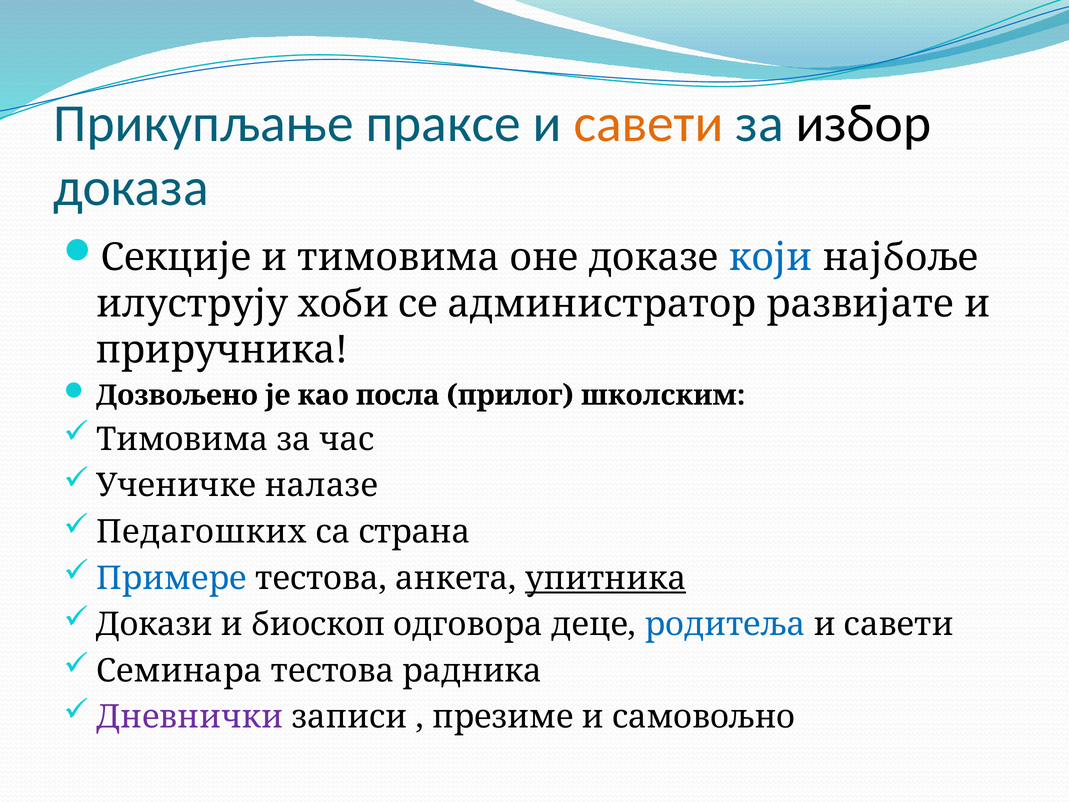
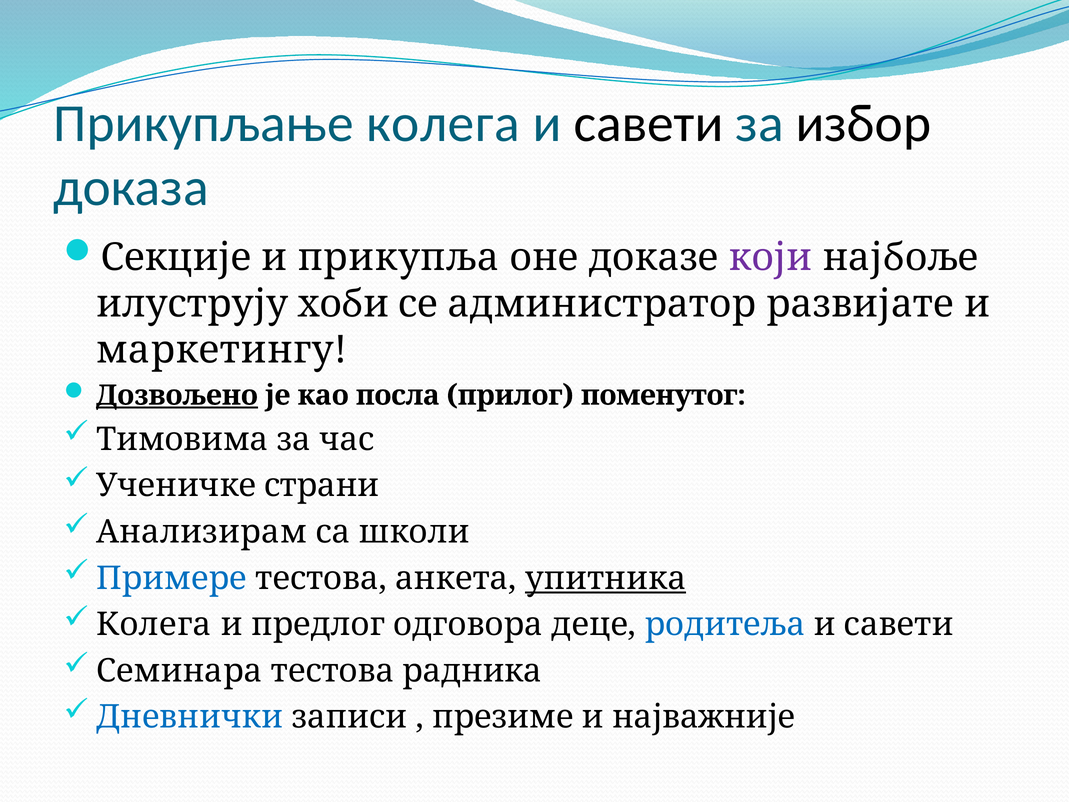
Прикупљање праксе: праксе -> колега
савети at (648, 123) colour: orange -> black
и тимовима: тимовима -> прикупља
који colour: blue -> purple
приручника: приручника -> маркетингу
Дозвољено underline: none -> present
школским: школским -> поменутог
налазе: налазе -> страни
Педагошких: Педагошких -> Анализирам
страна: страна -> школи
Докази at (154, 624): Докази -> Колега
биоскоп: биоскоп -> предлог
Дневнички colour: purple -> blue
самовољно: самовољно -> најважније
